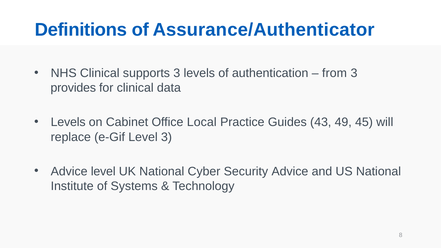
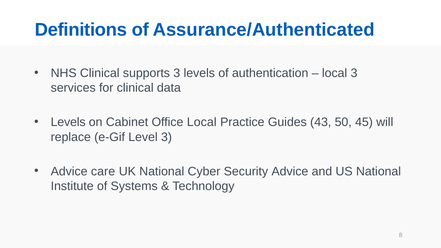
Assurance/Authenticator: Assurance/Authenticator -> Assurance/Authenticated
from at (335, 73): from -> local
provides: provides -> services
49: 49 -> 50
Advice level: level -> care
